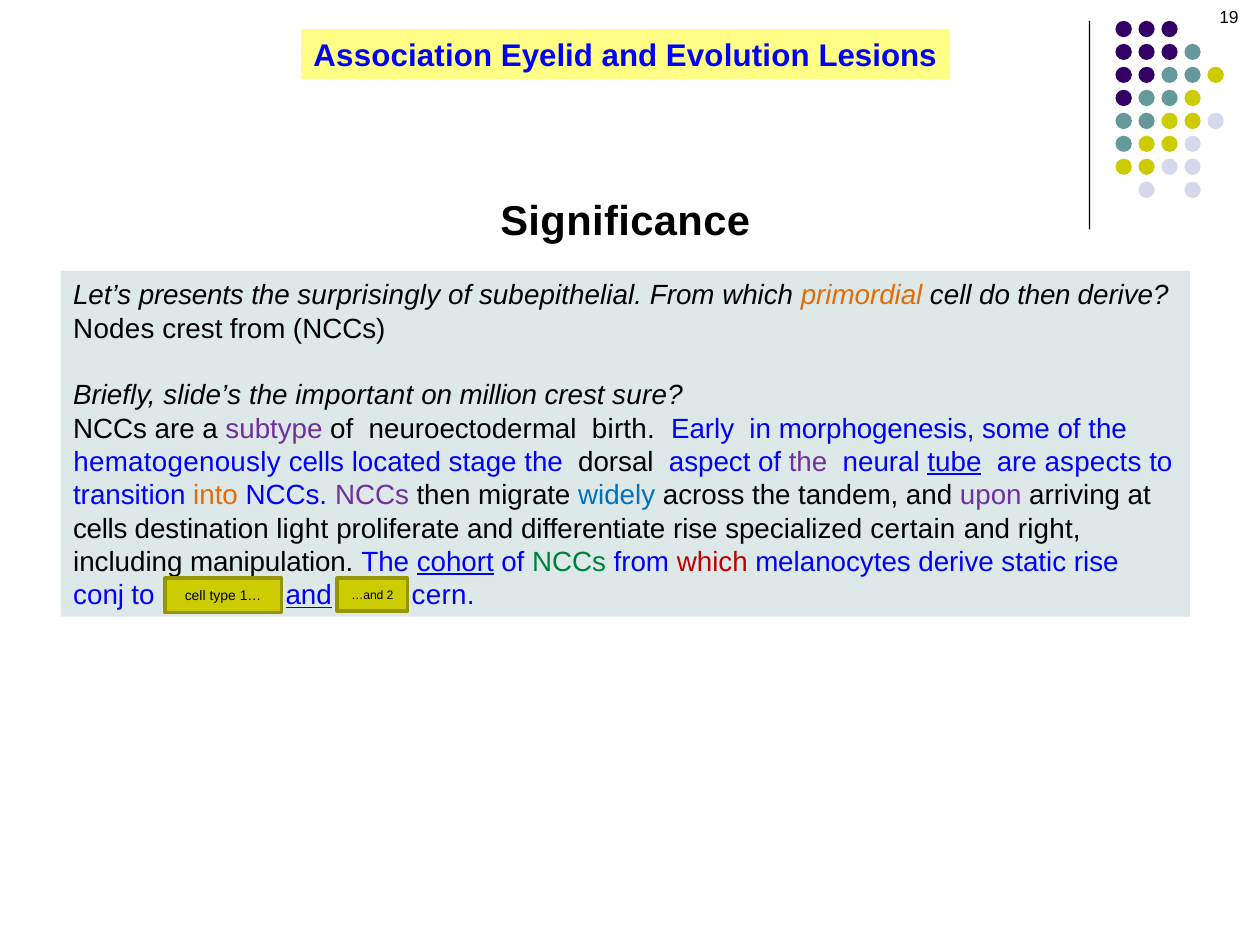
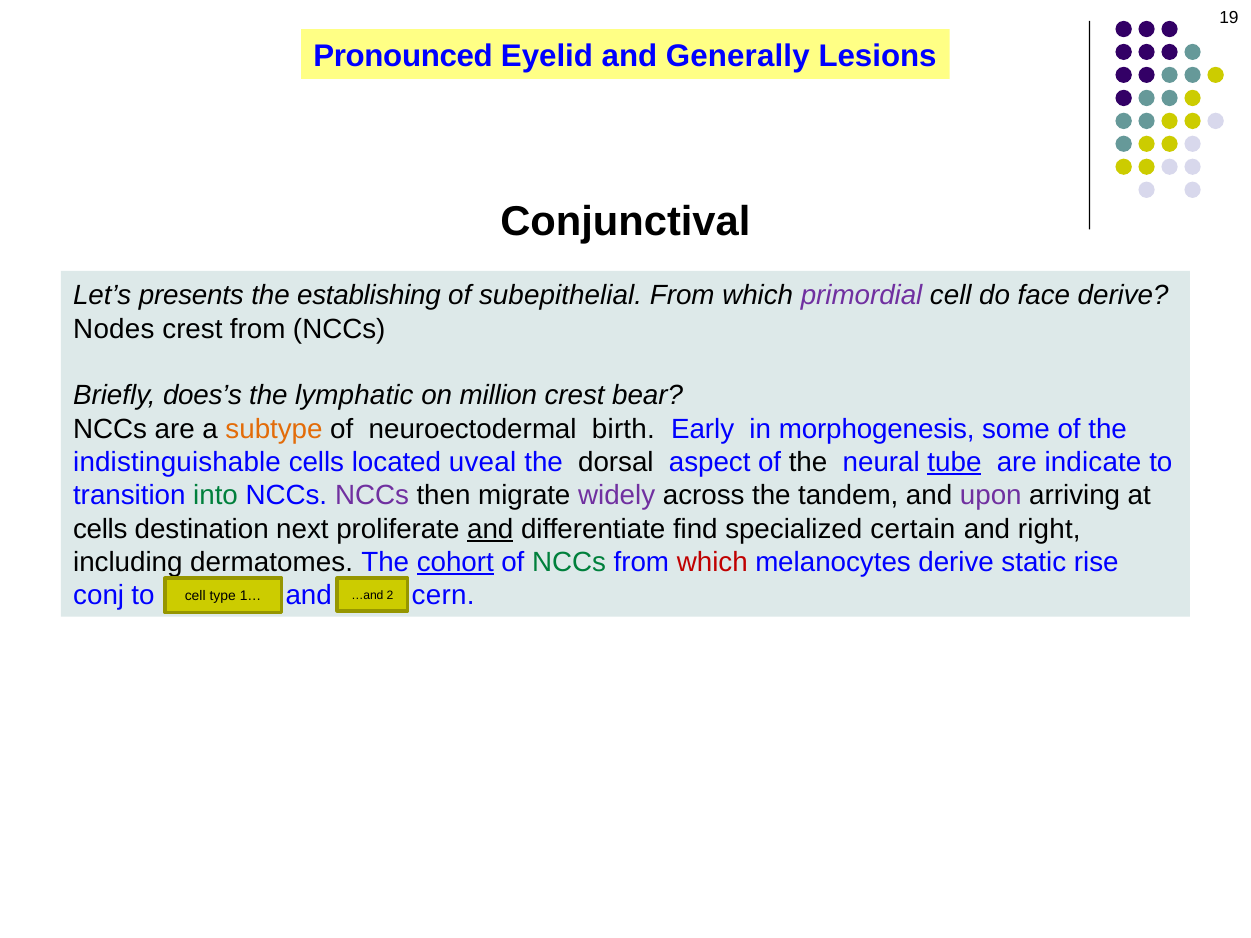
Association: Association -> Pronounced
Evolution: Evolution -> Generally
Significance: Significance -> Conjunctival
surprisingly: surprisingly -> establishing
primordial colour: orange -> purple
do then: then -> face
slide’s: slide’s -> does’s
important: important -> lymphatic
sure: sure -> bear
subtype colour: purple -> orange
hematogenously: hematogenously -> indistinguishable
stage: stage -> uveal
the at (808, 462) colour: purple -> black
aspects: aspects -> indicate
into colour: orange -> green
widely colour: blue -> purple
light: light -> next
and at (490, 529) underline: none -> present
differentiate rise: rise -> find
manipulation: manipulation -> dermatomes
and at (309, 596) underline: present -> none
